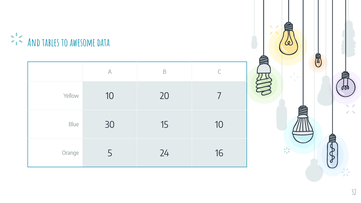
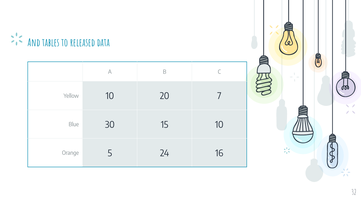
awesome: awesome -> released
